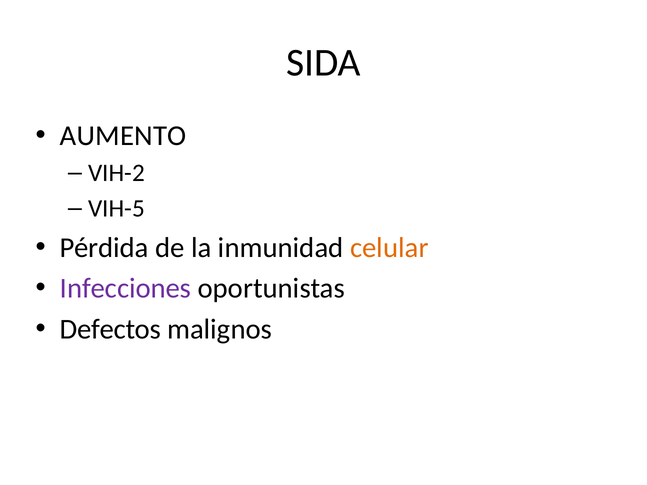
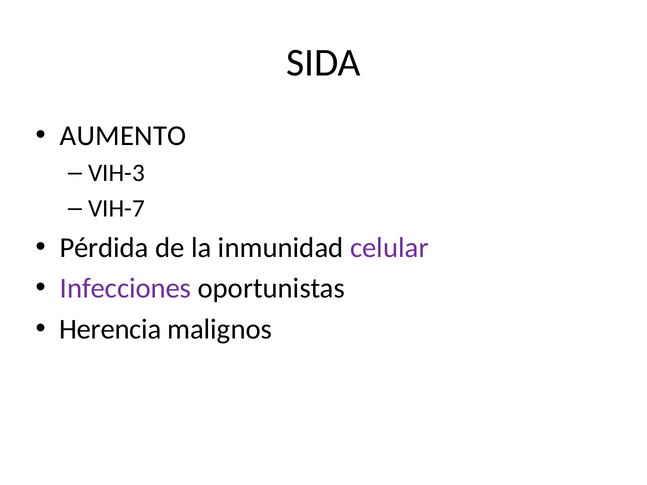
VIH-2: VIH-2 -> VIH-3
VIH-5: VIH-5 -> VIH-7
celular colour: orange -> purple
Defectos: Defectos -> Herencia
